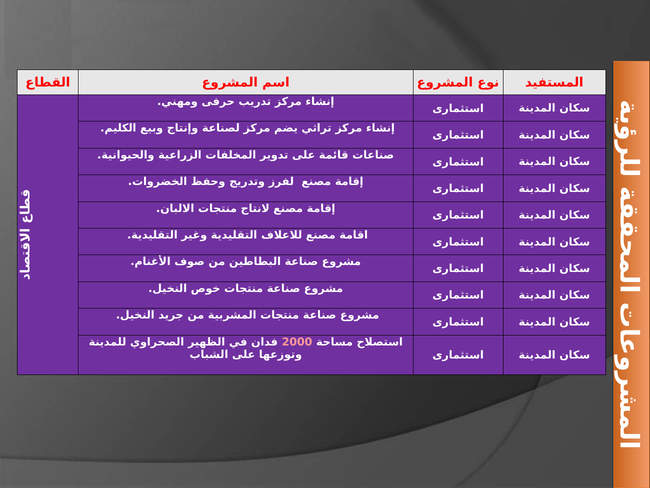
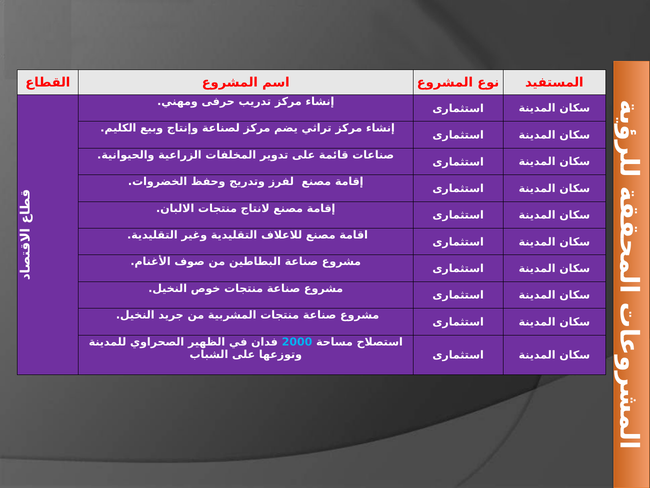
2000 colour: pink -> light blue
